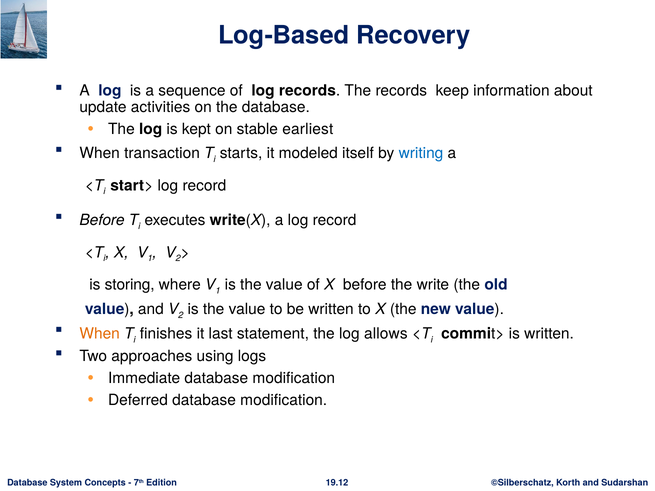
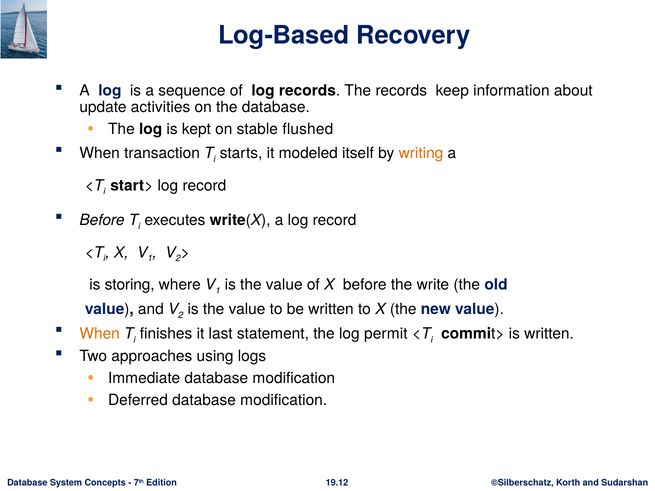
earliest: earliest -> flushed
writing colour: blue -> orange
allows: allows -> permit
